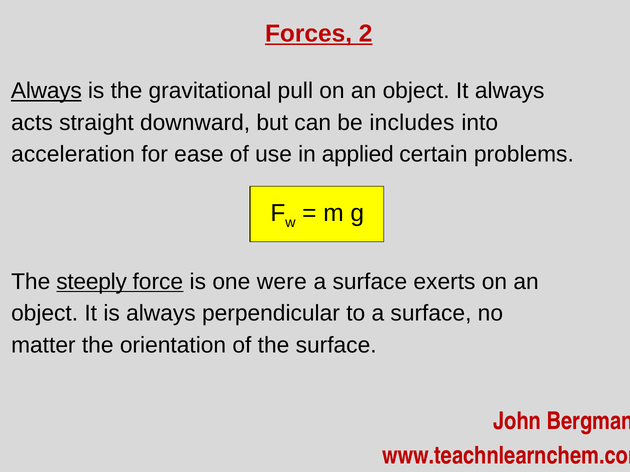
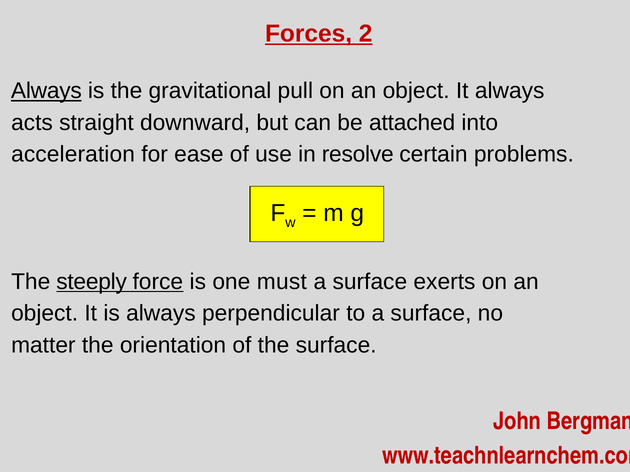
includes: includes -> attached
applied: applied -> resolve
were: were -> must
